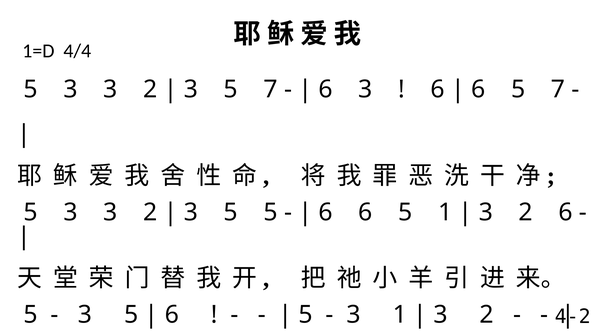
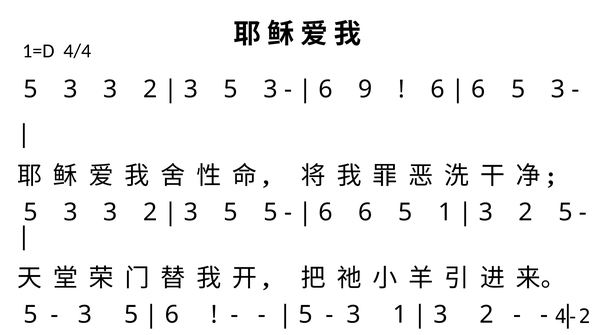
3 5 7: 7 -> 3
6 3: 3 -> 9
6 5 7: 7 -> 3
2 6: 6 -> 5
